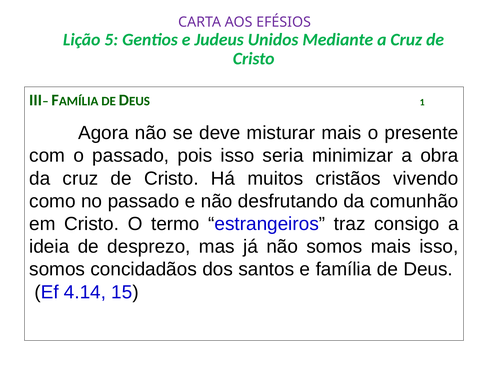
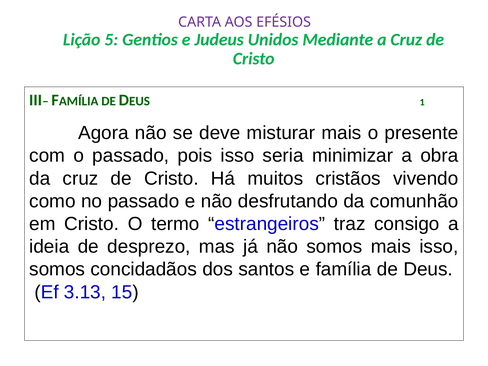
4.14: 4.14 -> 3.13
